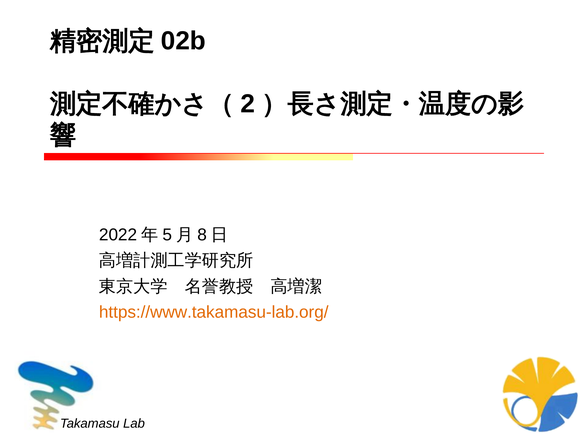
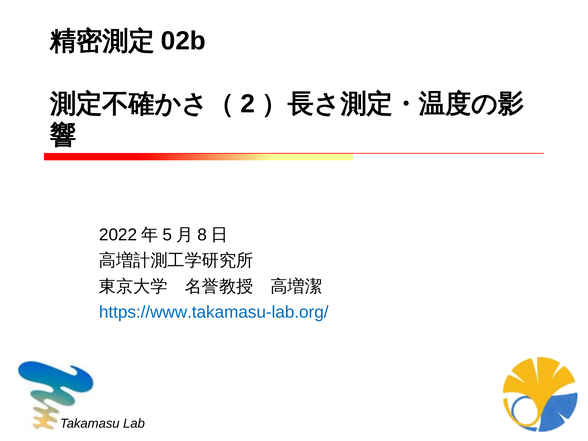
https://www.takamasu-lab.org/ colour: orange -> blue
